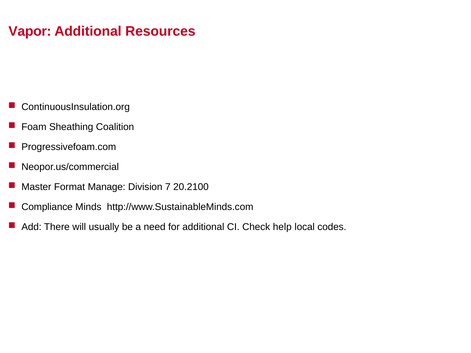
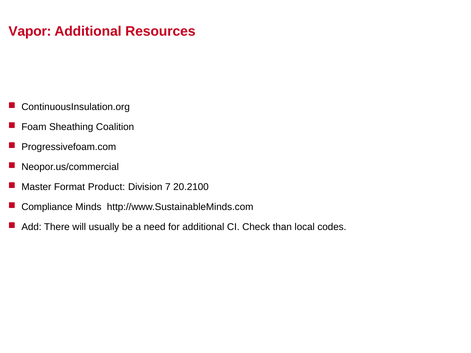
Manage: Manage -> Product
help: help -> than
